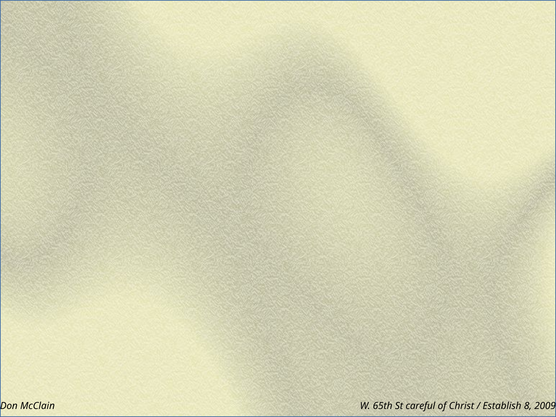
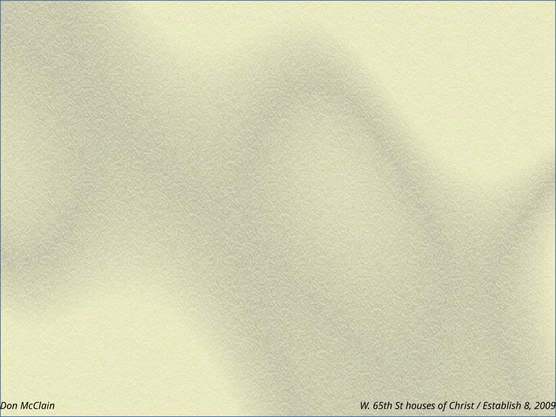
careful: careful -> houses
